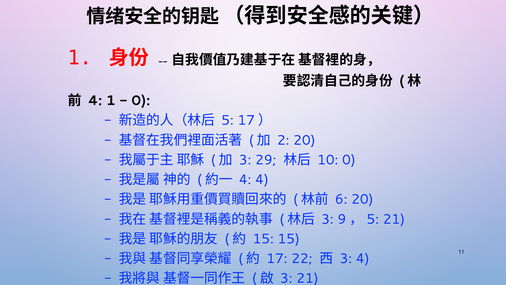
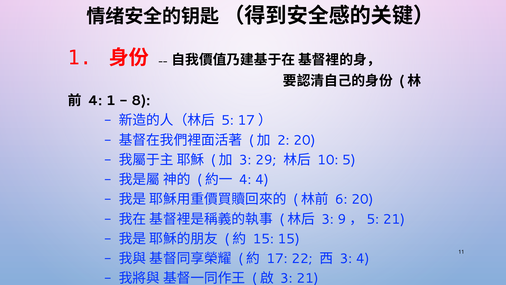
0 at (141, 101): 0 -> 8
10 0: 0 -> 5
